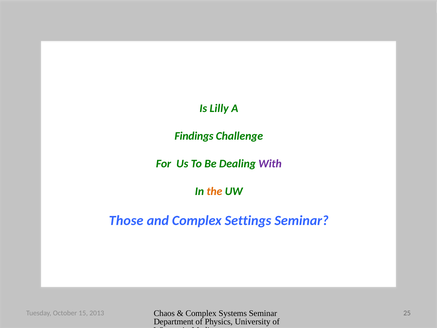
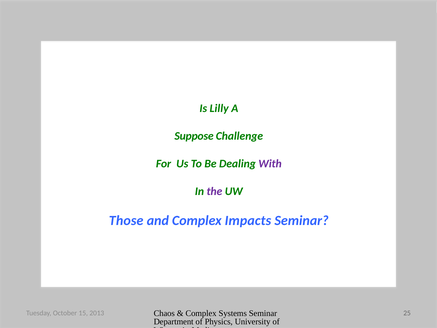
Findings: Findings -> Suppose
the colour: orange -> purple
Settings: Settings -> Impacts
